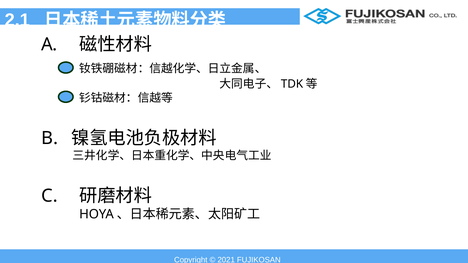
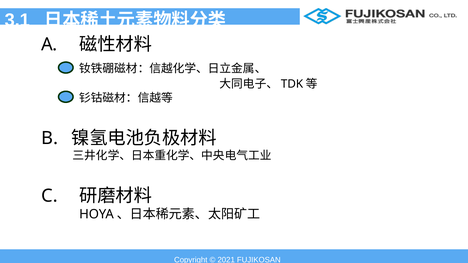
2.1: 2.1 -> 3.1
